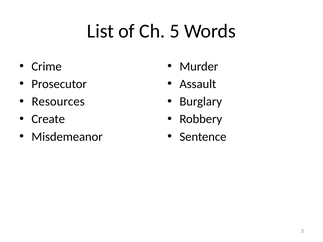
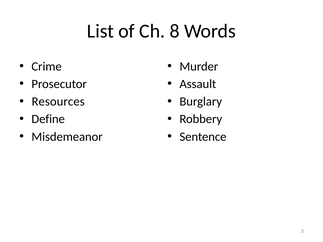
5: 5 -> 8
Create: Create -> Define
